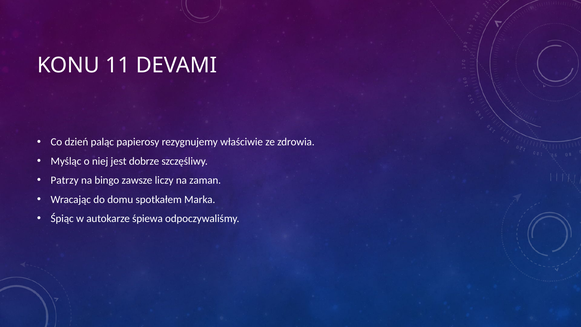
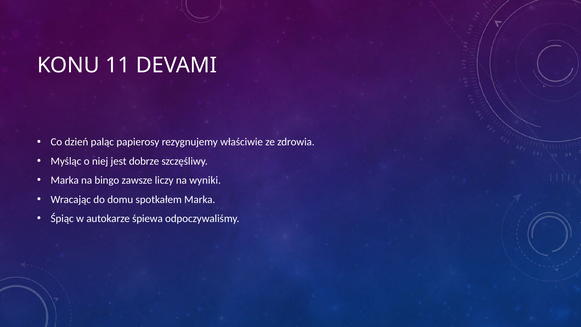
Patrzy at (65, 180): Patrzy -> Marka
zaman: zaman -> wyniki
